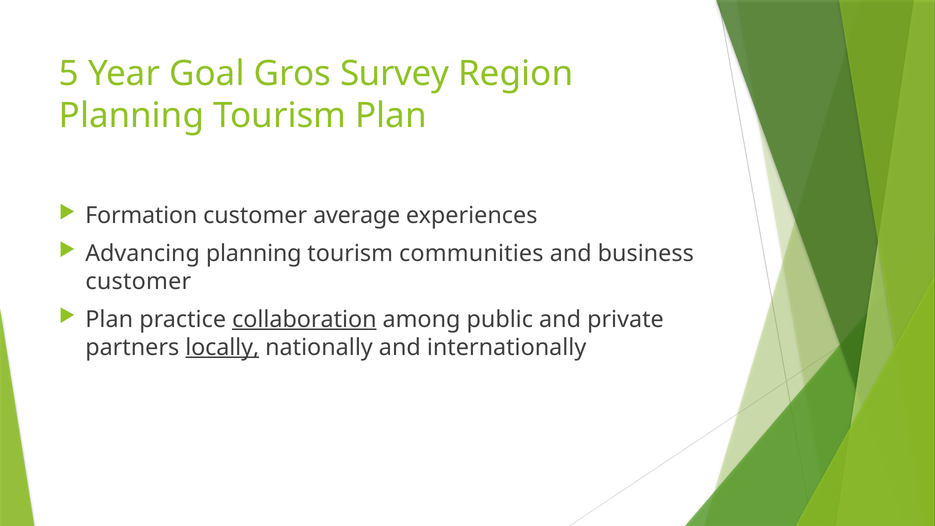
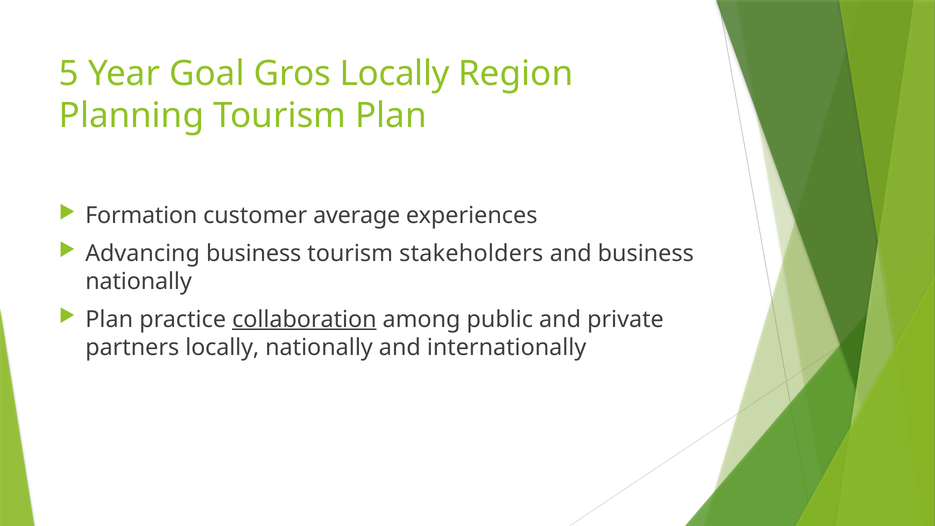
Gros Survey: Survey -> Locally
Advancing planning: planning -> business
communities: communities -> stakeholders
customer at (138, 282): customer -> nationally
locally at (222, 347) underline: present -> none
